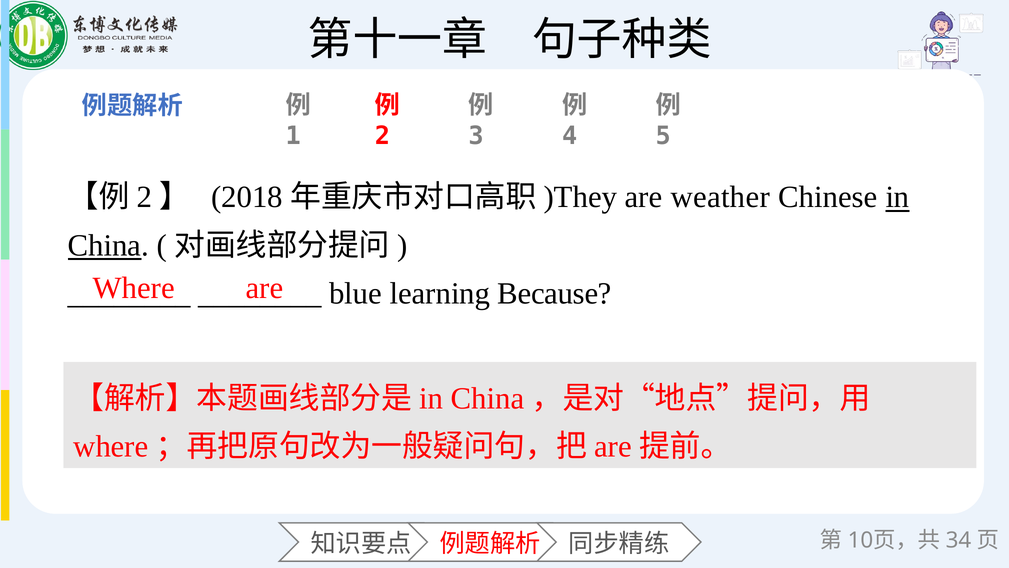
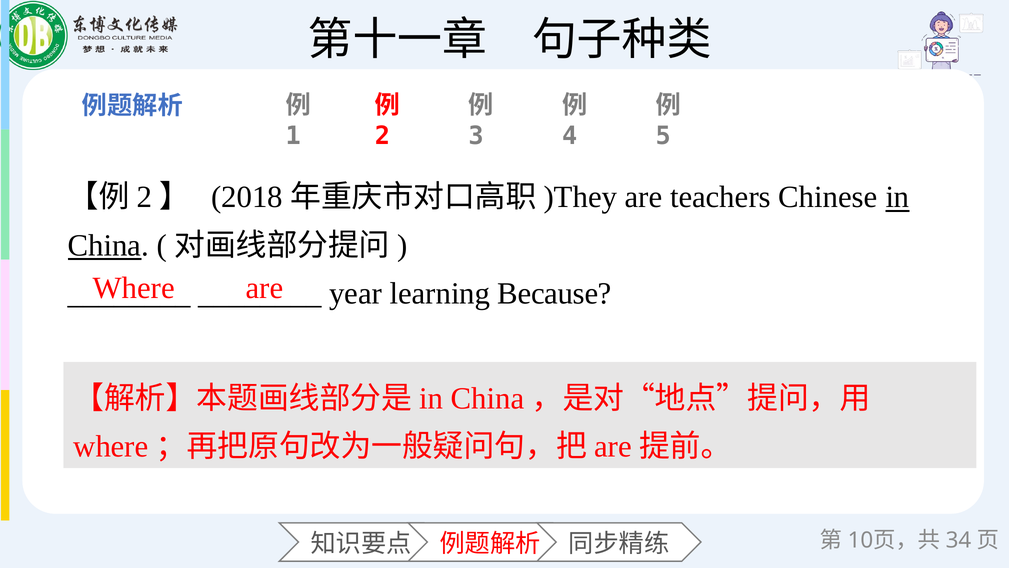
weather: weather -> teachers
blue: blue -> year
